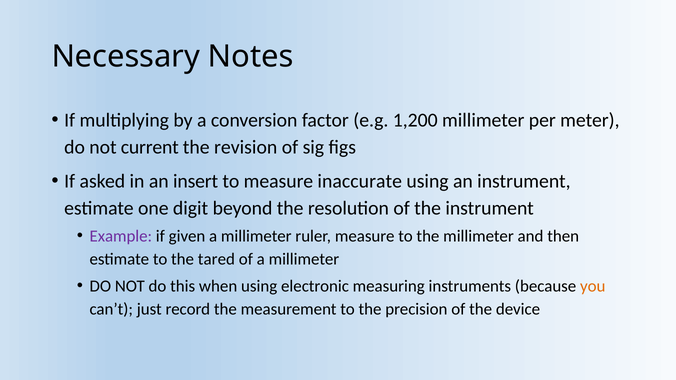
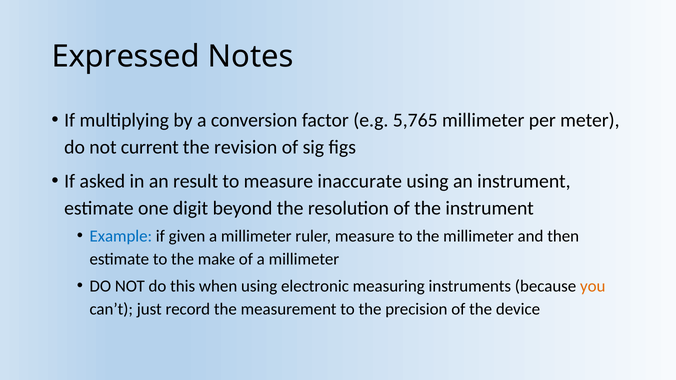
Necessary: Necessary -> Expressed
1,200: 1,200 -> 5,765
insert: insert -> result
Example colour: purple -> blue
tared: tared -> make
